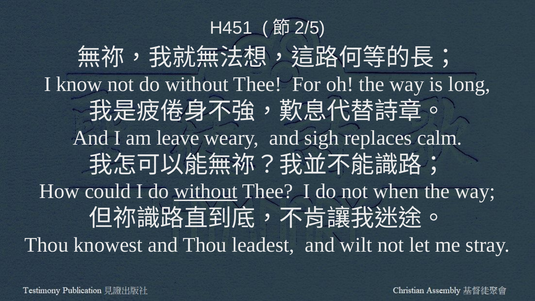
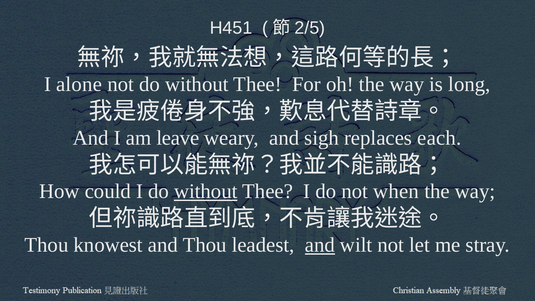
know: know -> alone
calm: calm -> each
and at (320, 245) underline: none -> present
